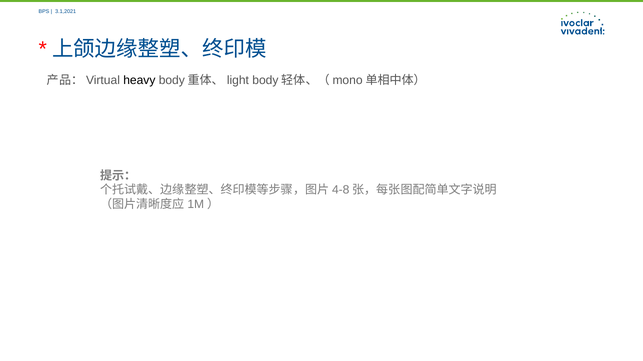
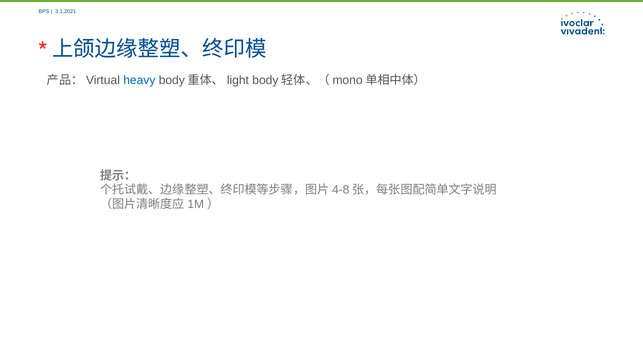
heavy colour: black -> blue
